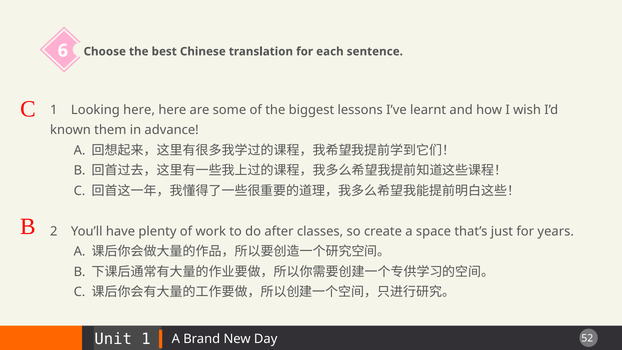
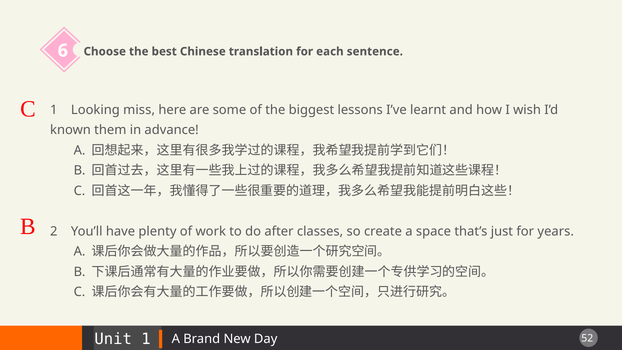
Looking here: here -> miss
